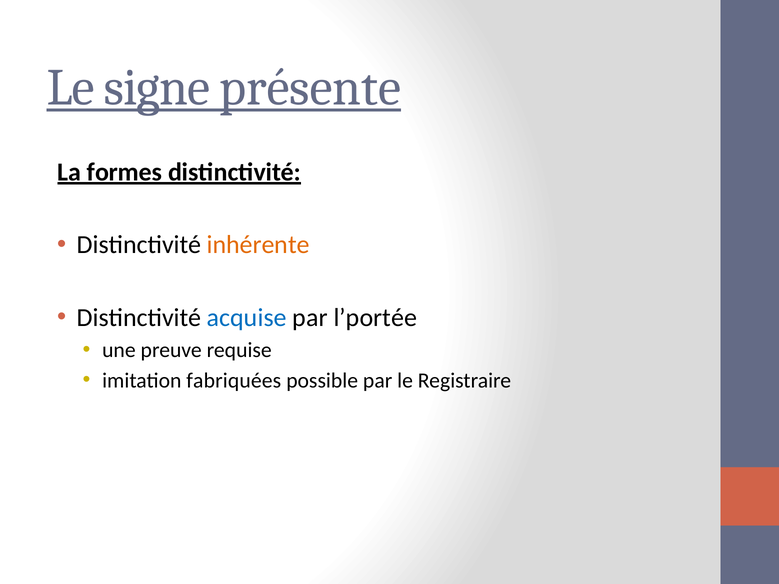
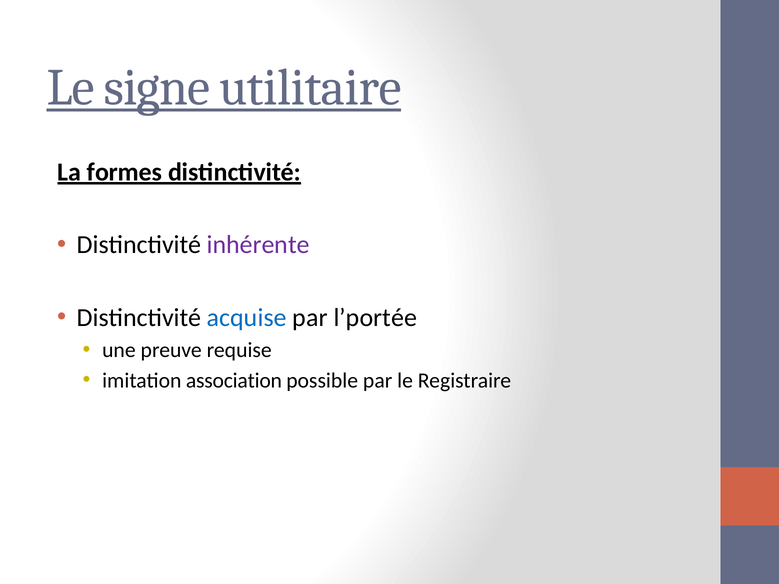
présente: présente -> utilitaire
inhérente colour: orange -> purple
fabriquées: fabriquées -> association
